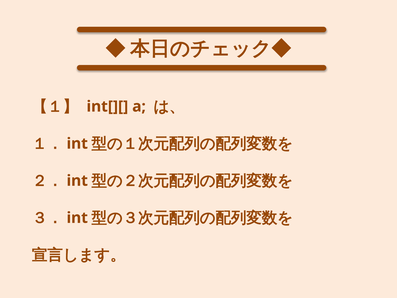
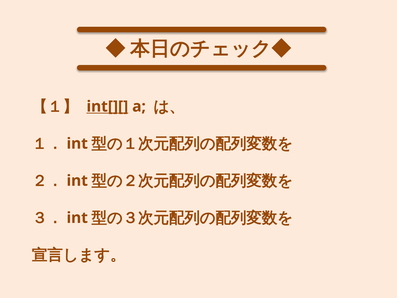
int[][ underline: none -> present
